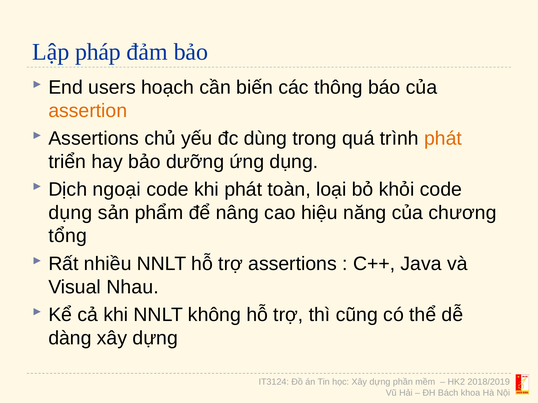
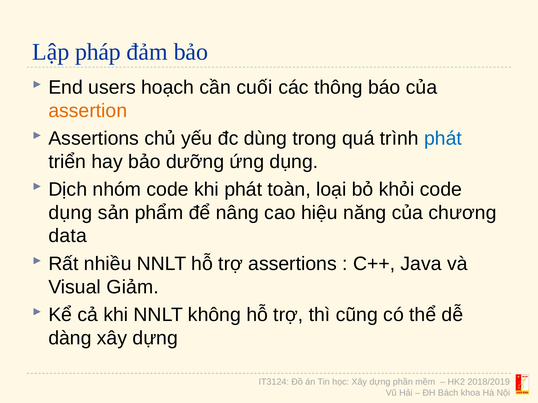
biến: biến -> cuối
phát at (443, 139) colour: orange -> blue
ngoại: ngoại -> nhóm
tổng: tổng -> data
Nhau: Nhau -> Giảm
